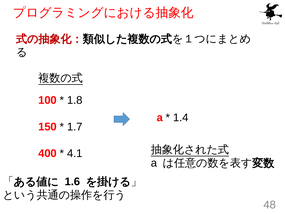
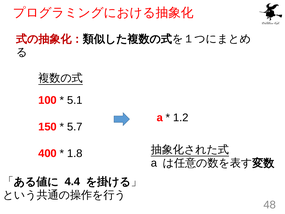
1.8: 1.8 -> 5.1
1.4: 1.4 -> 1.2
1.7: 1.7 -> 5.7
4.1: 4.1 -> 1.8
1.6: 1.6 -> 4.4
